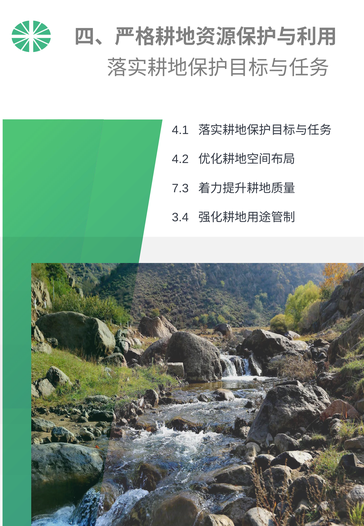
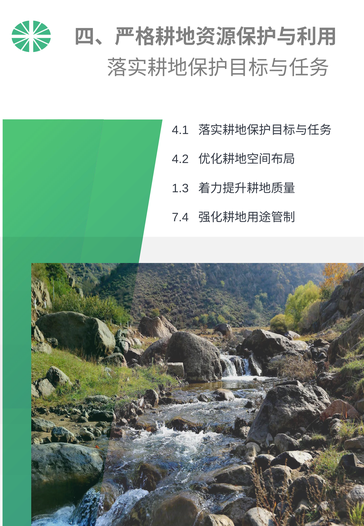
7.3: 7.3 -> 1.3
3.4: 3.4 -> 7.4
